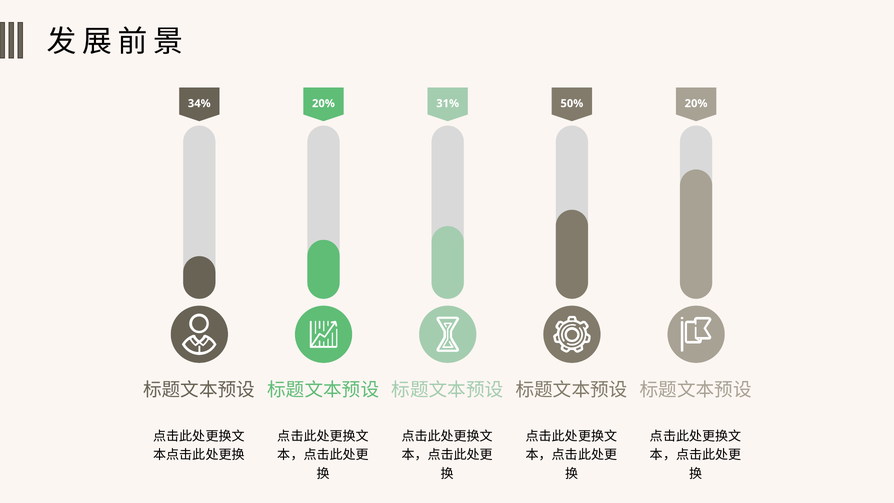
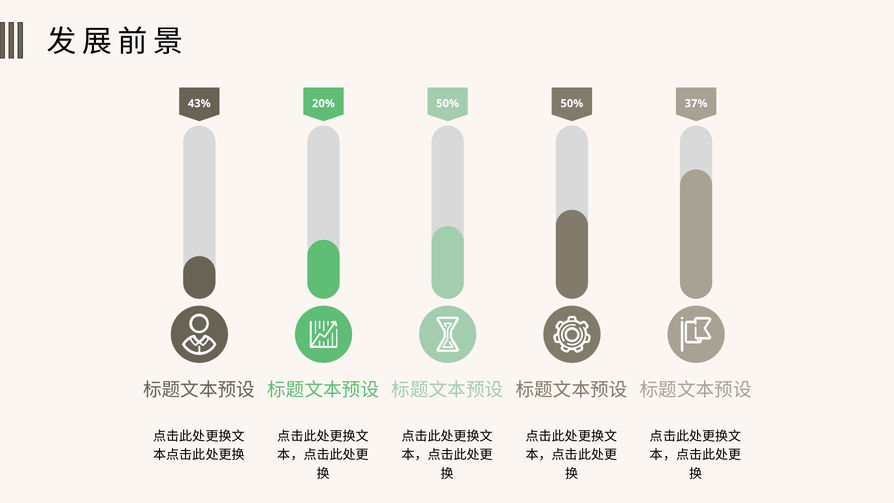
34%: 34% -> 43%
20% 31%: 31% -> 50%
50% 20%: 20% -> 37%
